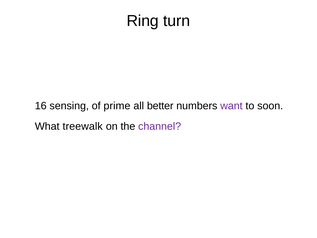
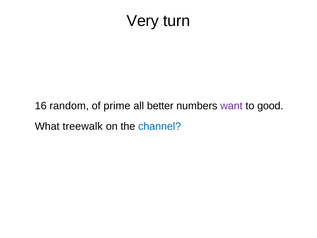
Ring: Ring -> Very
sensing: sensing -> random
soon: soon -> good
channel colour: purple -> blue
